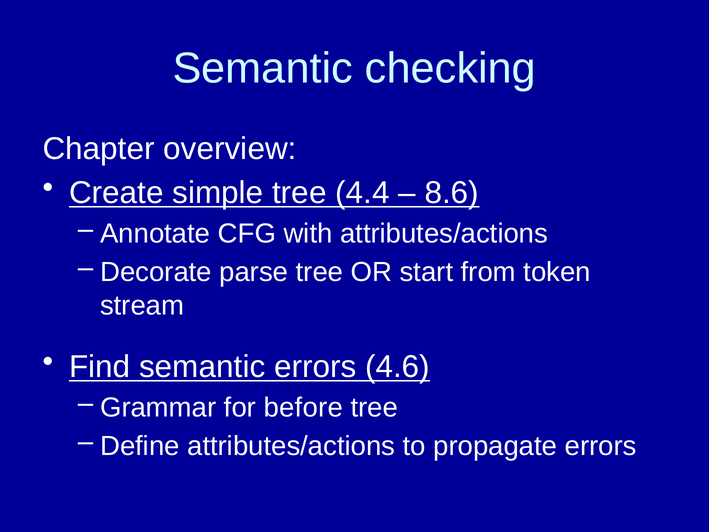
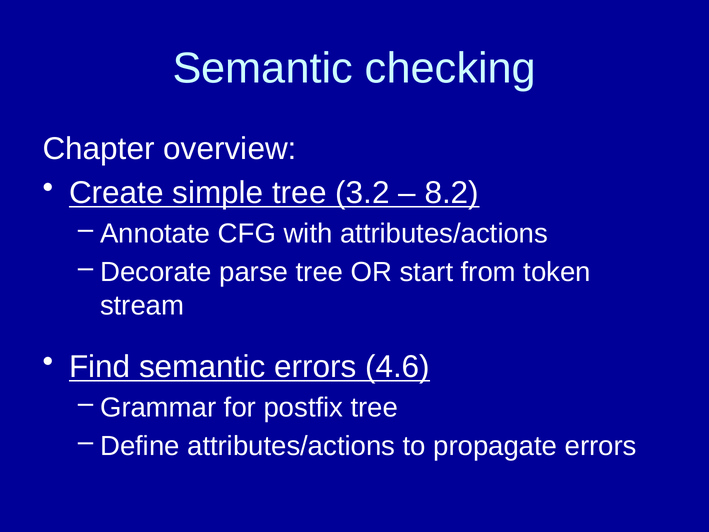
4.4: 4.4 -> 3.2
8.6: 8.6 -> 8.2
before: before -> postfix
